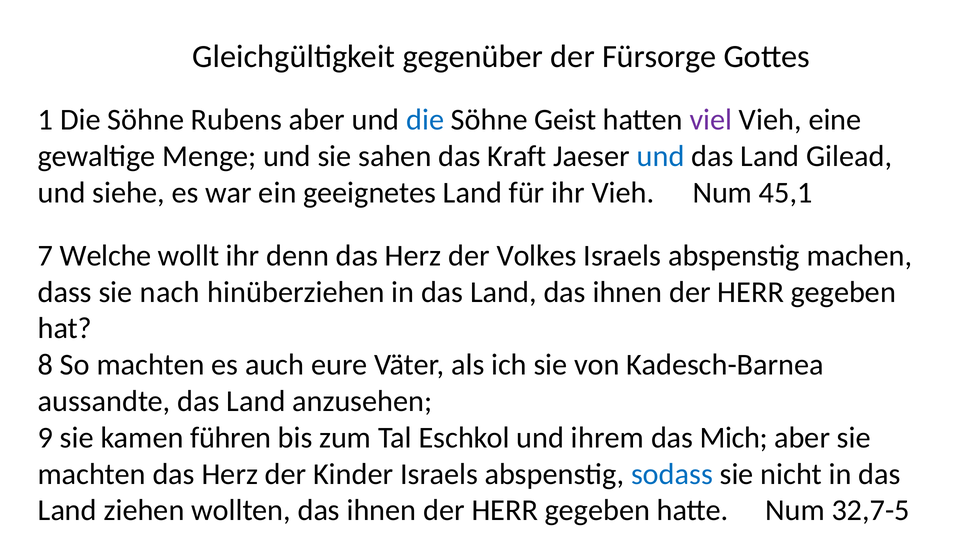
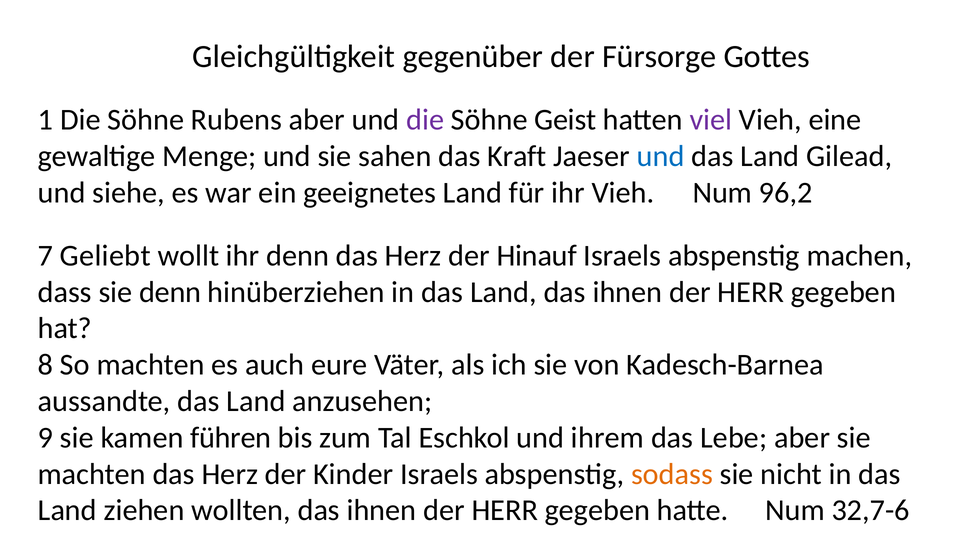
die at (425, 120) colour: blue -> purple
45,1: 45,1 -> 96,2
Welche: Welche -> Geliebt
Volkes: Volkes -> Hinauf
sie nach: nach -> denn
Mich: Mich -> Lebe
sodass colour: blue -> orange
32,7-5: 32,7-5 -> 32,7-6
